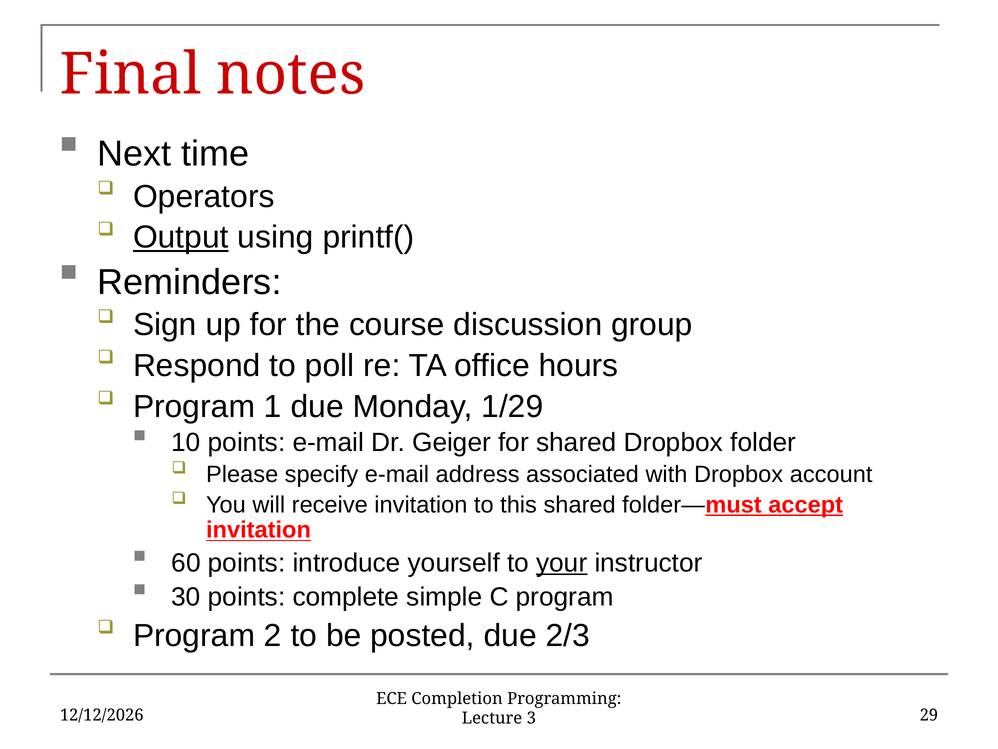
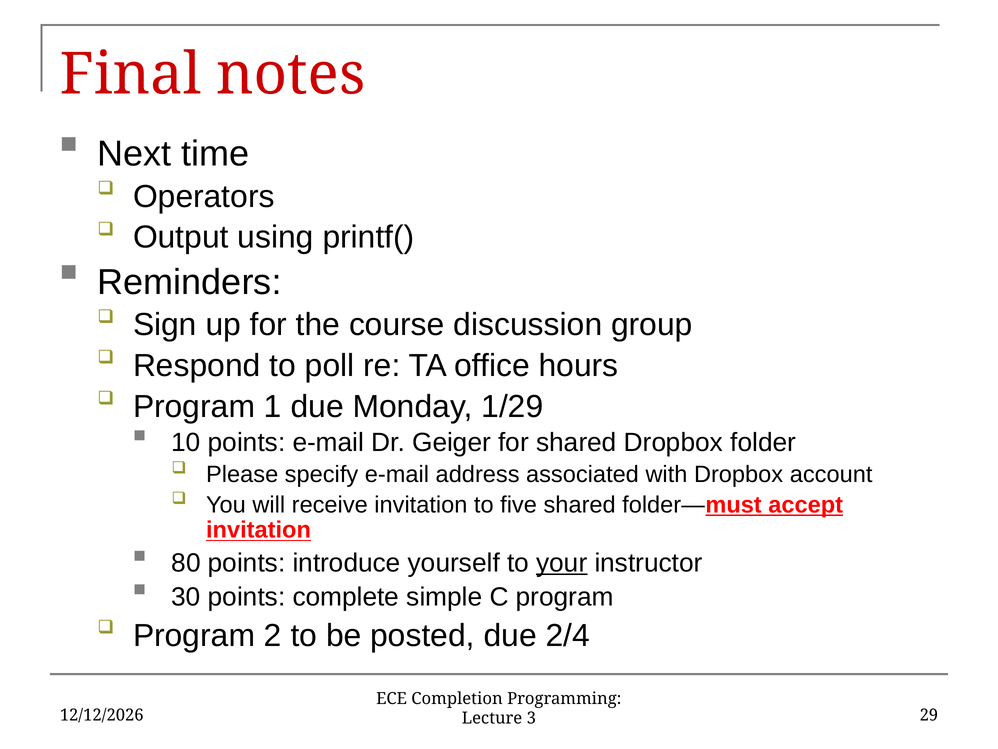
Output underline: present -> none
this: this -> five
60: 60 -> 80
2/3: 2/3 -> 2/4
